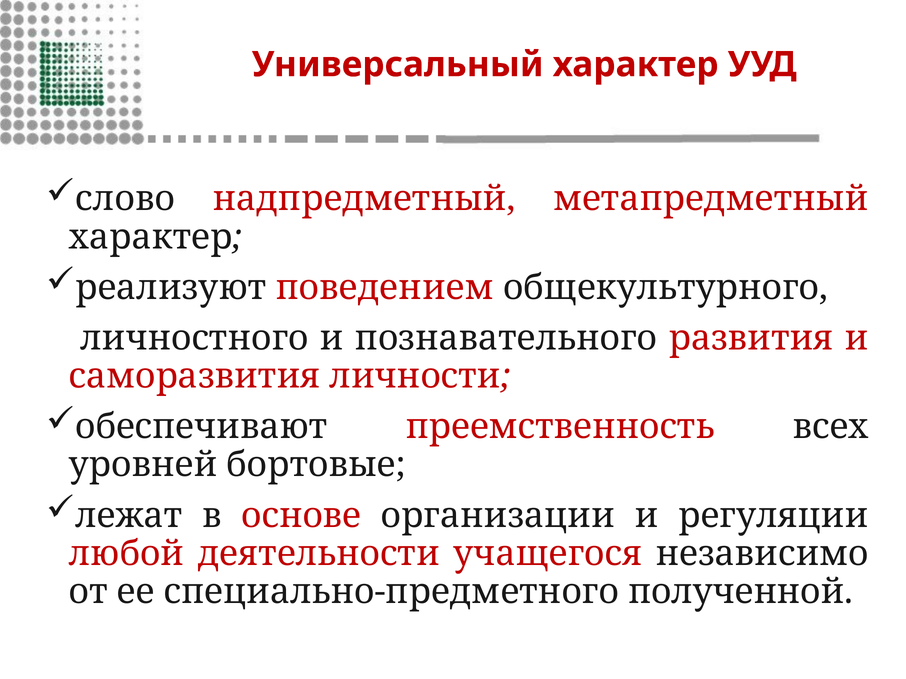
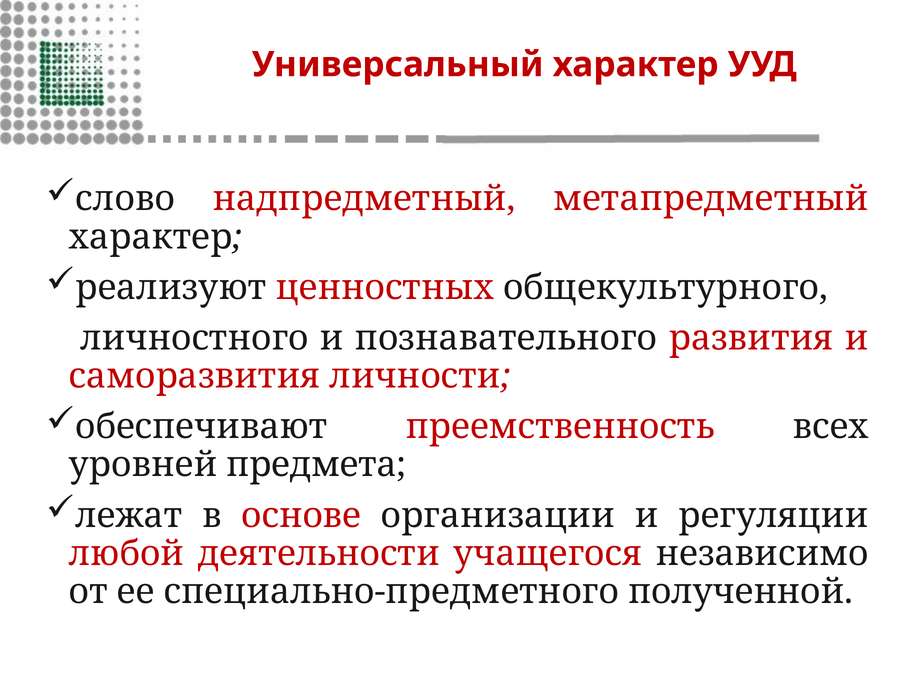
поведением: поведением -> ценностных
бортовые: бортовые -> предмета
